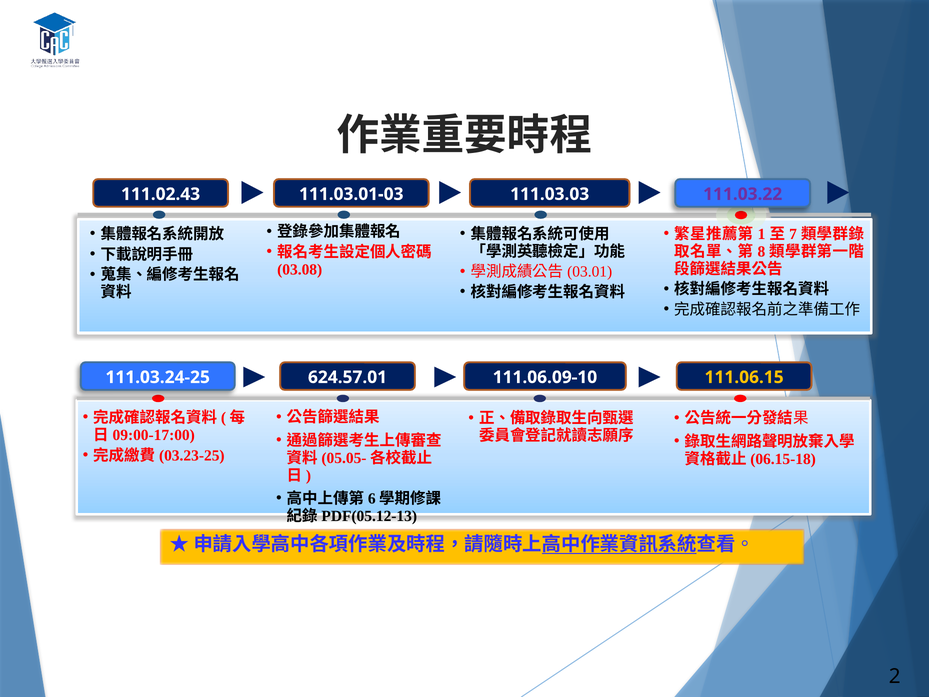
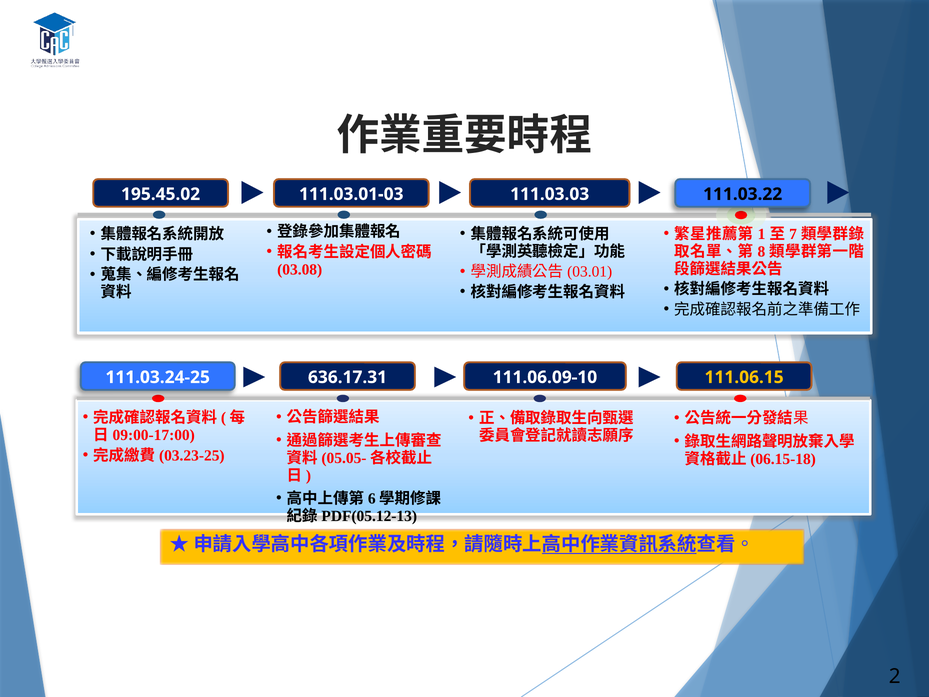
111.02.43: 111.02.43 -> 195.45.02
111.03.22 colour: purple -> black
624.57.01: 624.57.01 -> 636.17.31
